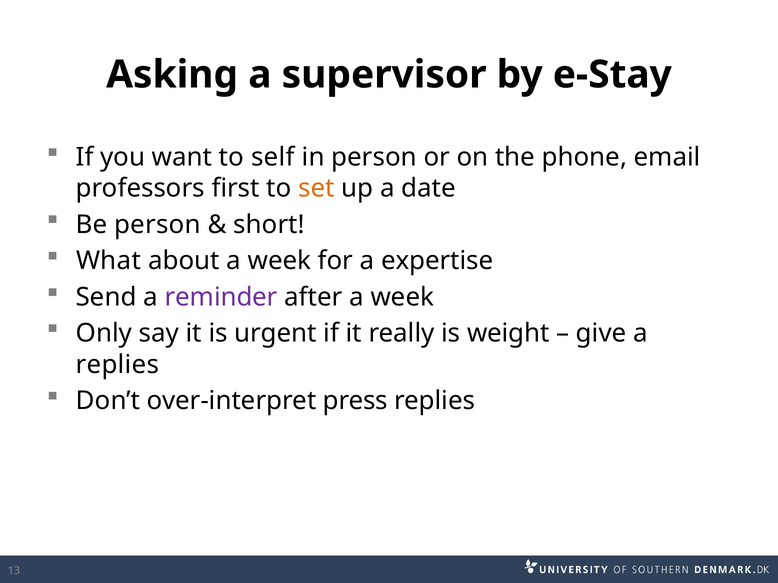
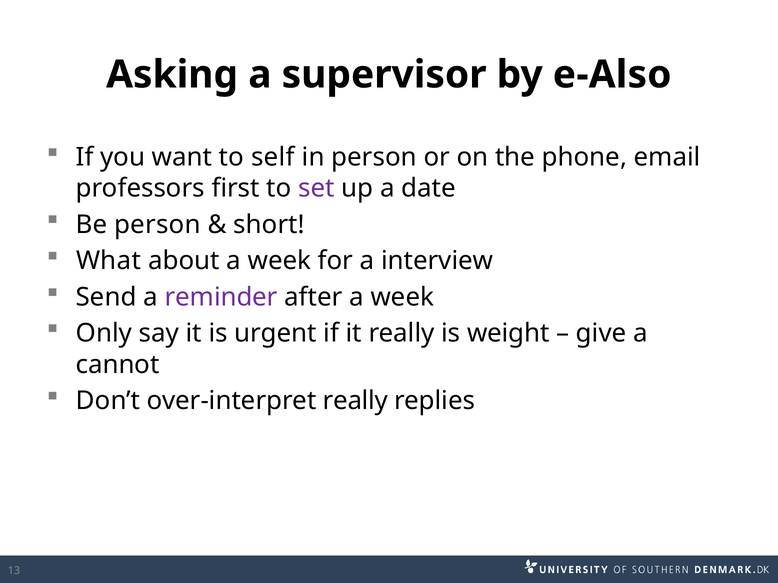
e-Stay: e-Stay -> e-Also
set colour: orange -> purple
expertise: expertise -> interview
replies at (117, 365): replies -> cannot
over-interpret press: press -> really
